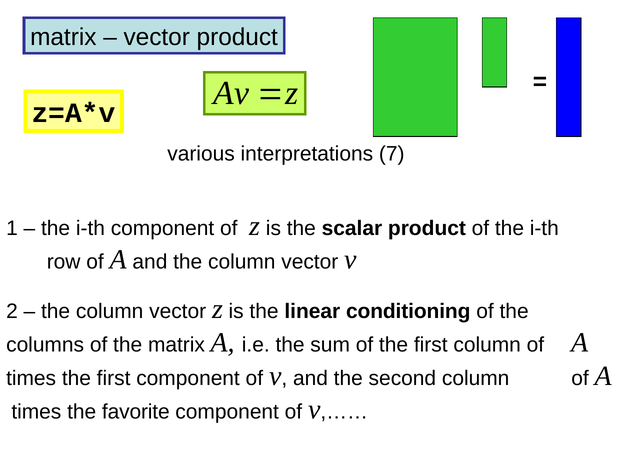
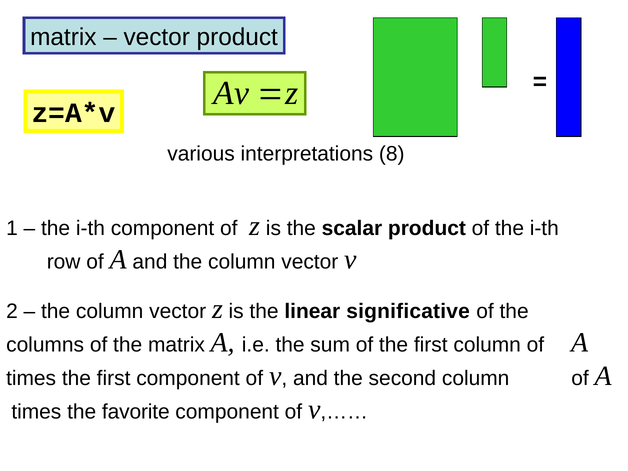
7: 7 -> 8
conditioning: conditioning -> significative
